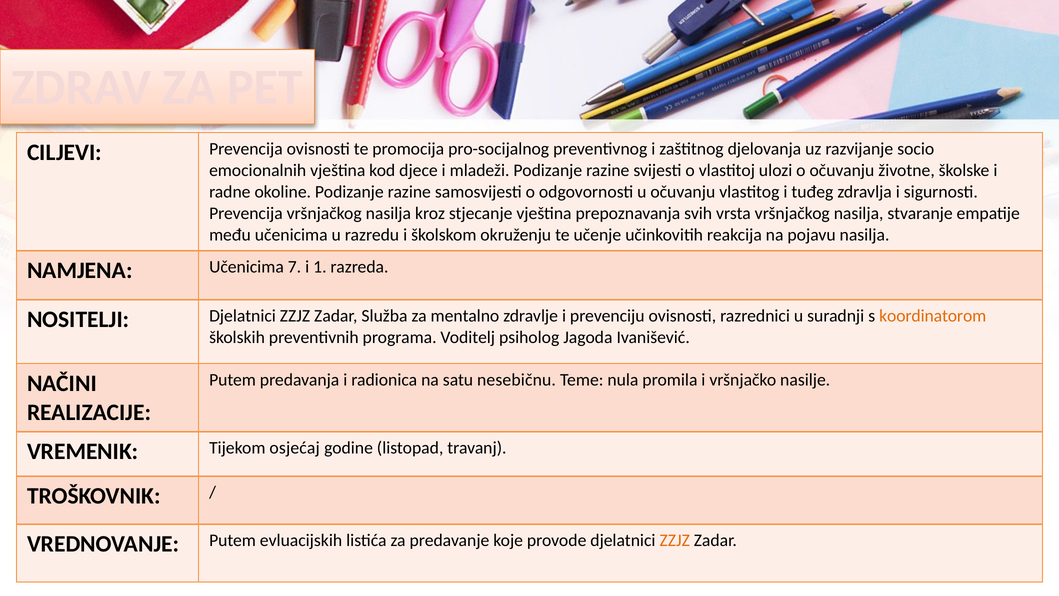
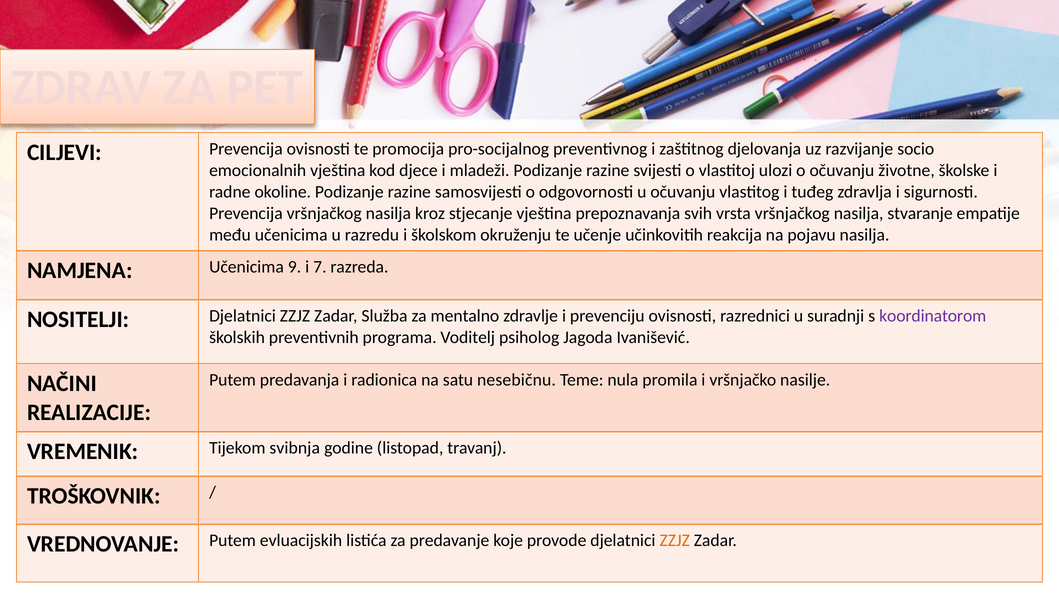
7: 7 -> 9
1: 1 -> 7
koordinatorom colour: orange -> purple
osjećaj: osjećaj -> svibnja
